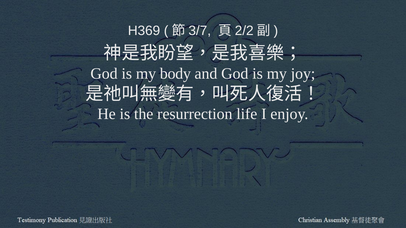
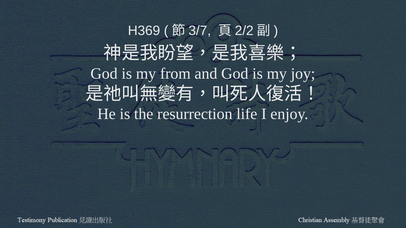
body: body -> from
